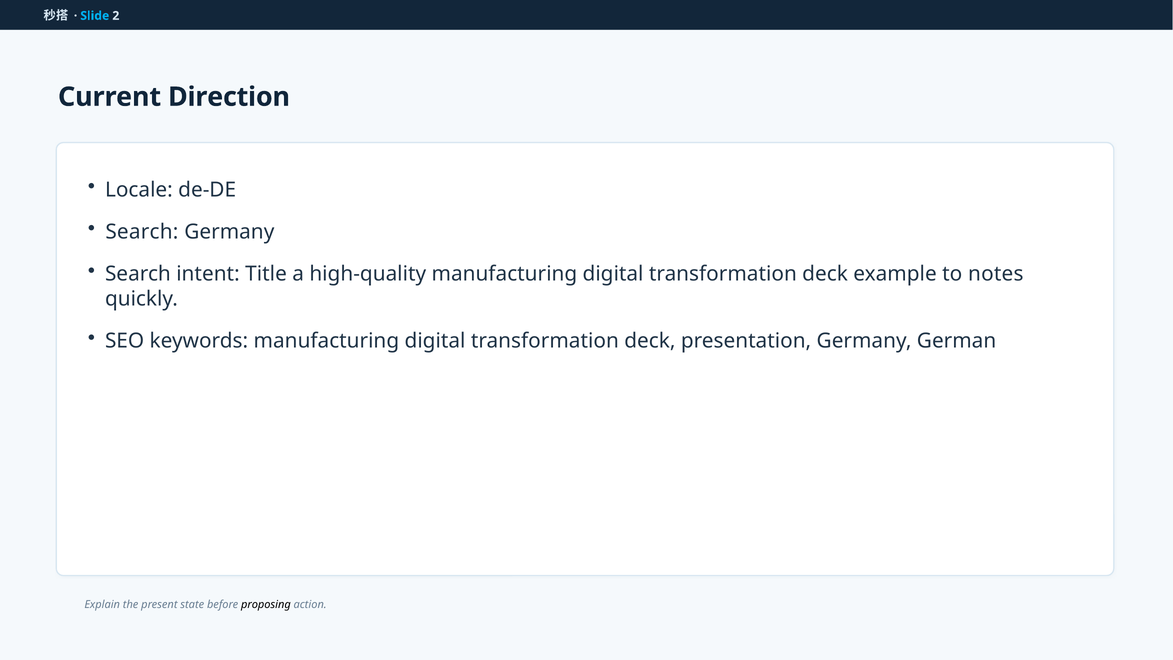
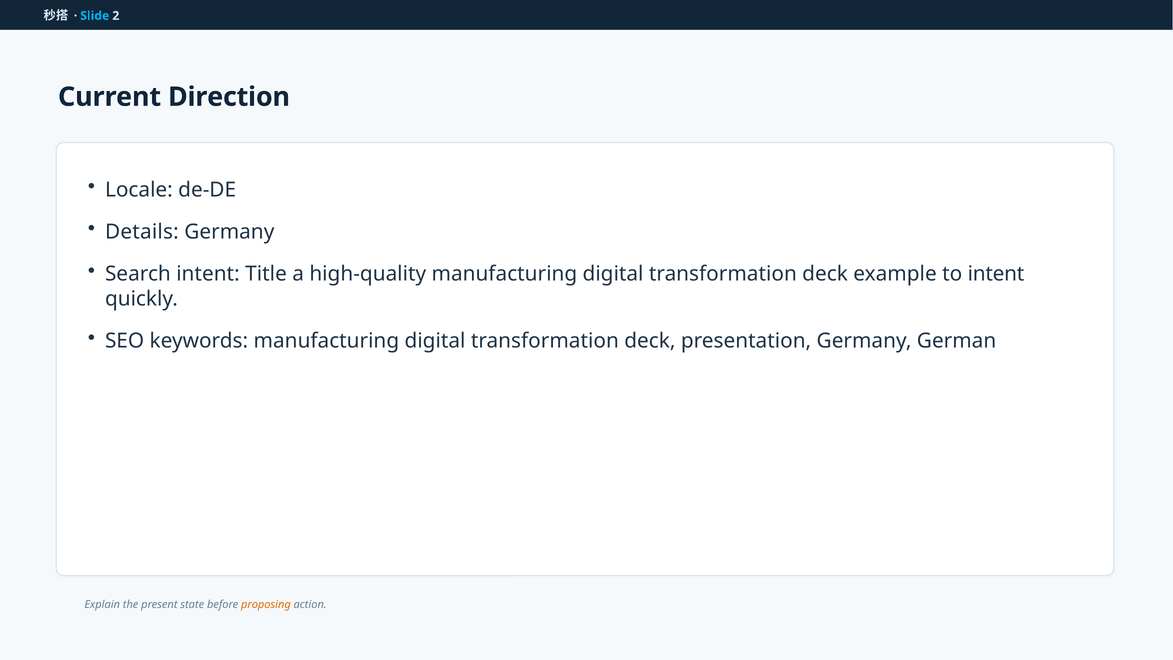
Search at (142, 232): Search -> Details
to notes: notes -> intent
proposing colour: black -> orange
